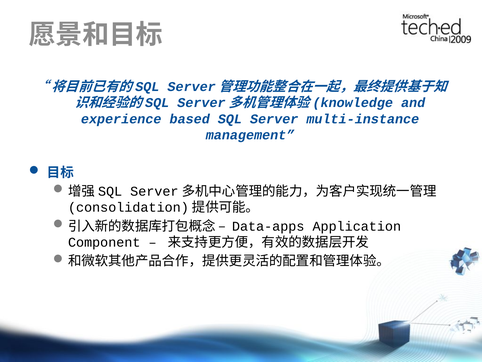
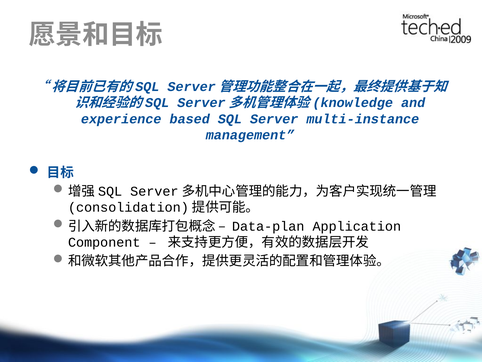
Data-apps: Data-apps -> Data-plan
